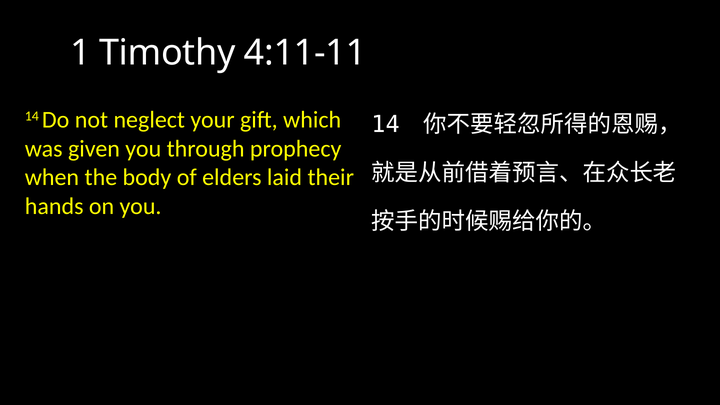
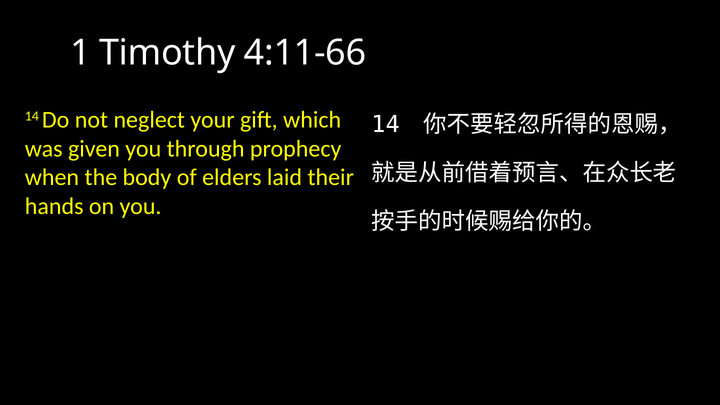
4:11-11: 4:11-11 -> 4:11-66
